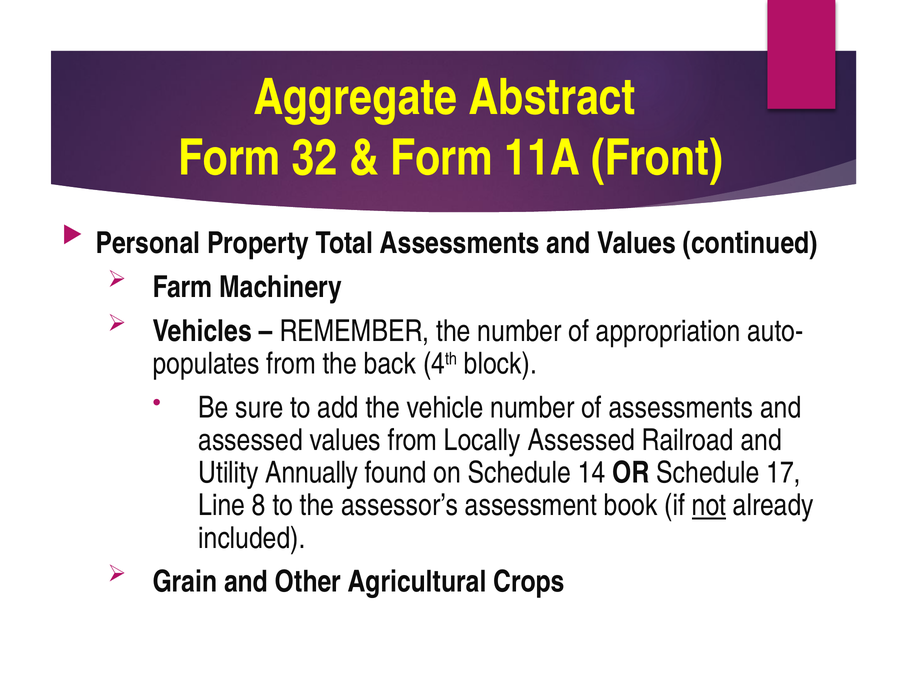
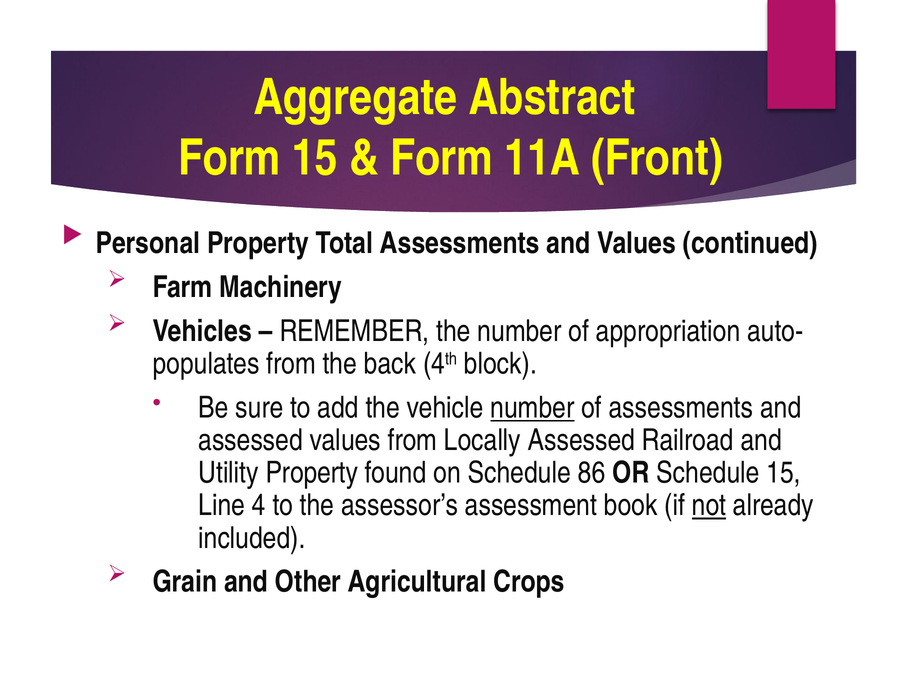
Form 32: 32 -> 15
number at (532, 408) underline: none -> present
Utility Annually: Annually -> Property
14: 14 -> 86
Schedule 17: 17 -> 15
8: 8 -> 4
